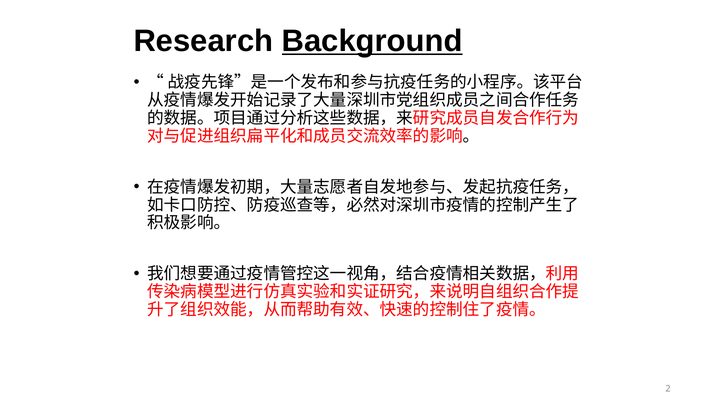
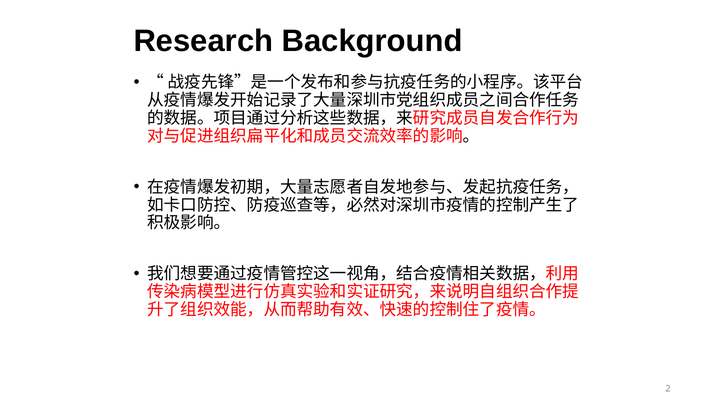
Background underline: present -> none
